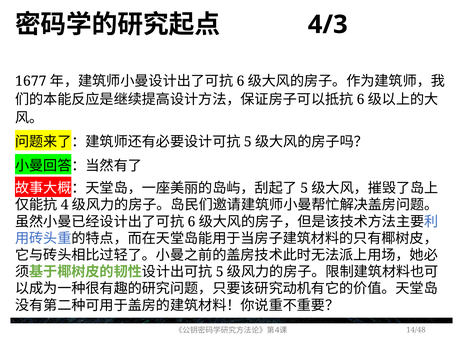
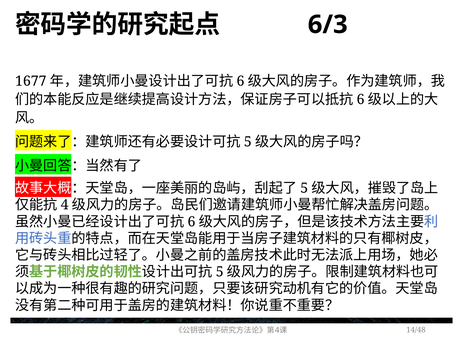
4/3: 4/3 -> 6/3
